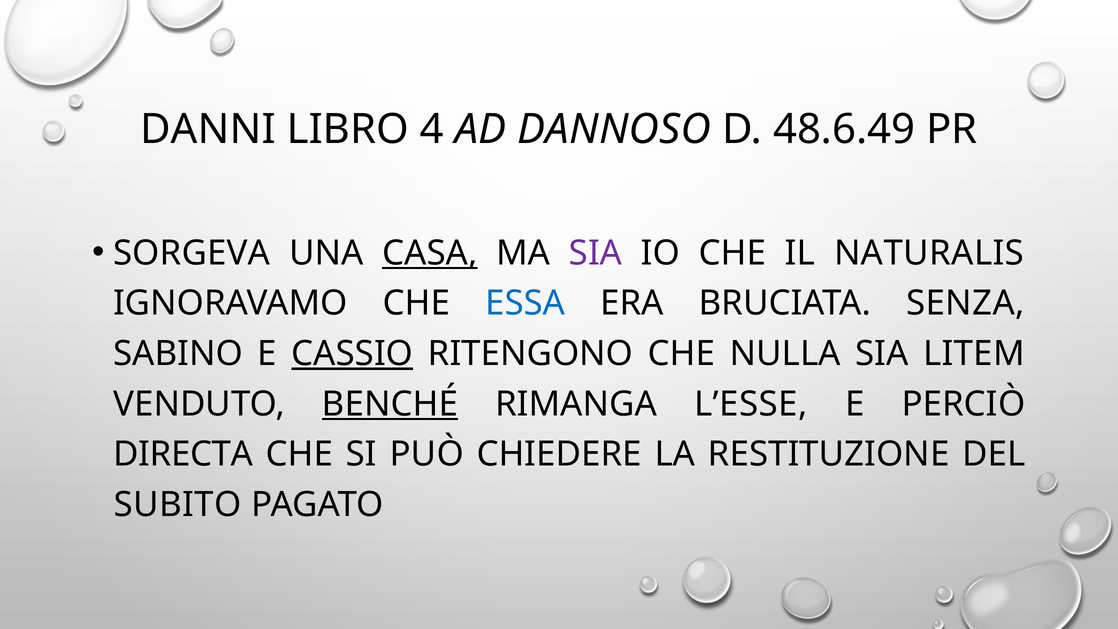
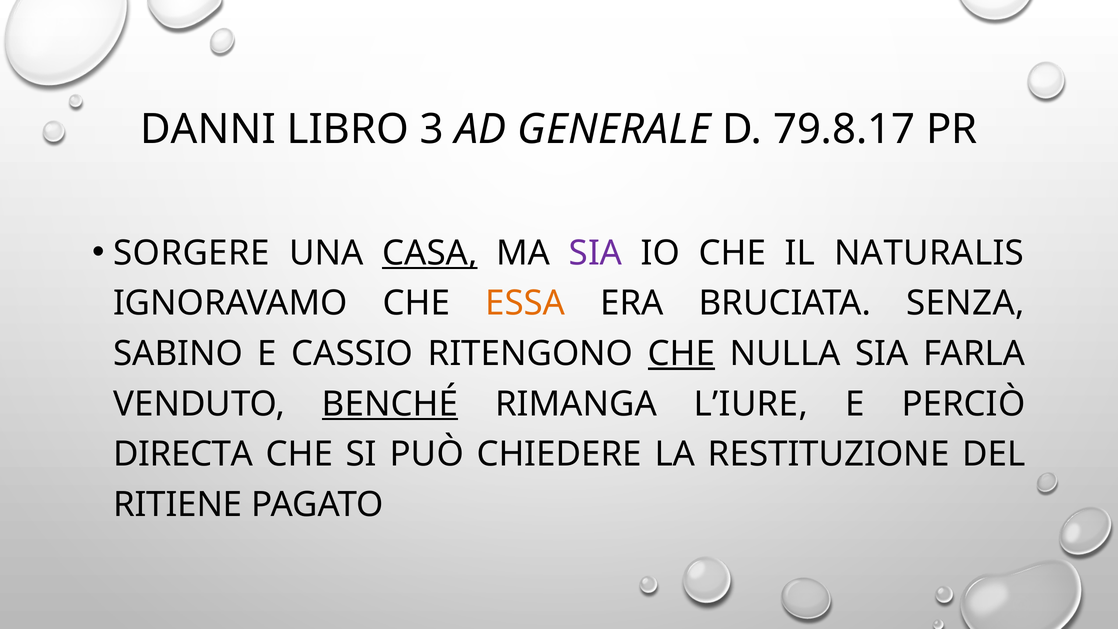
4: 4 -> 3
DANNOSO: DANNOSO -> GENERALE
48.6.49: 48.6.49 -> 79.8.17
SORGEVA: SORGEVA -> SORGERE
ESSA colour: blue -> orange
CASSIO underline: present -> none
CHE at (681, 354) underline: none -> present
LITEM: LITEM -> FARLA
L’ESSE: L’ESSE -> L’IURE
SUBITO: SUBITO -> RITIENE
